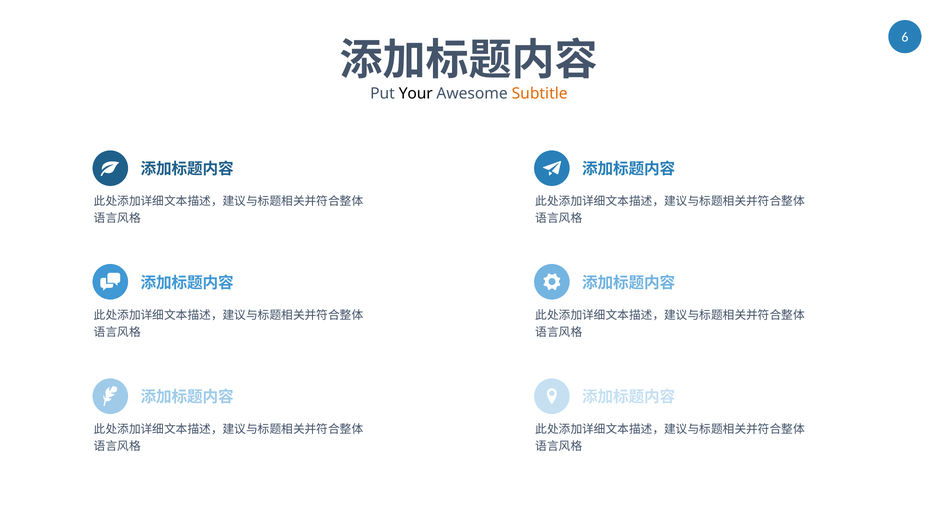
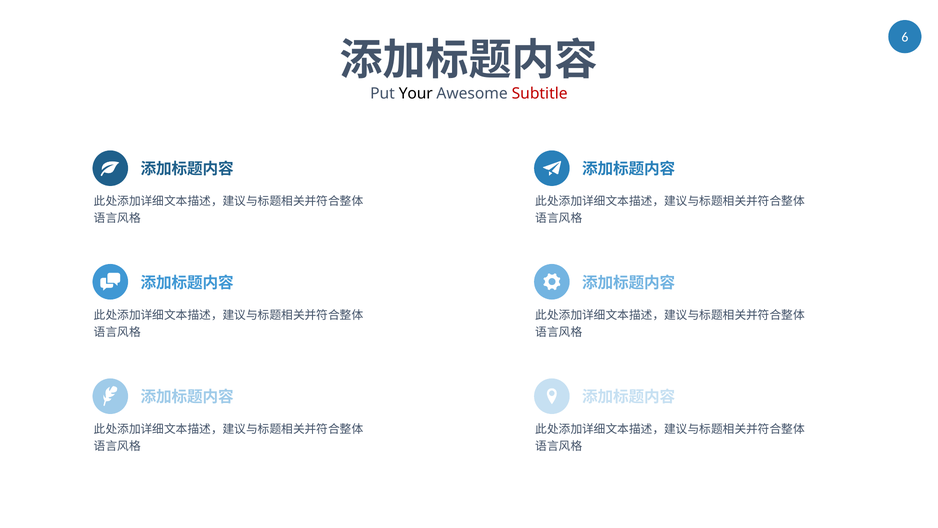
Subtitle colour: orange -> red
